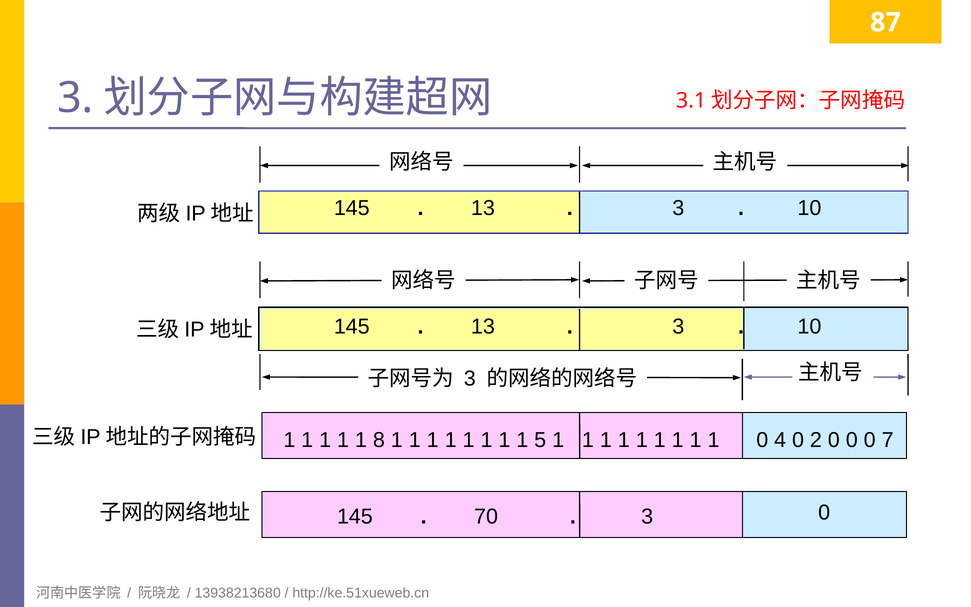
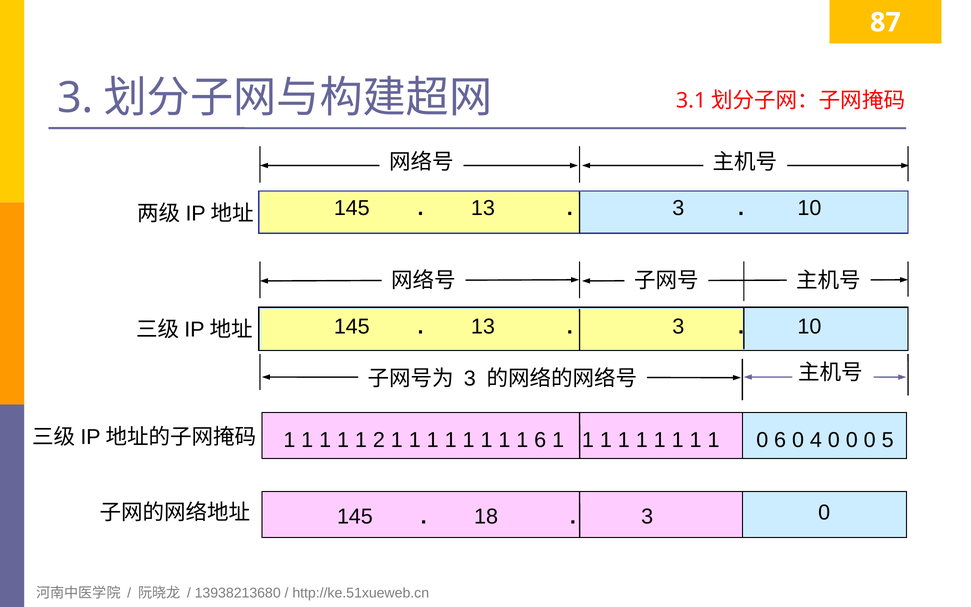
8: 8 -> 2
1 5: 5 -> 6
0 4: 4 -> 6
2: 2 -> 4
7: 7 -> 5
70: 70 -> 18
